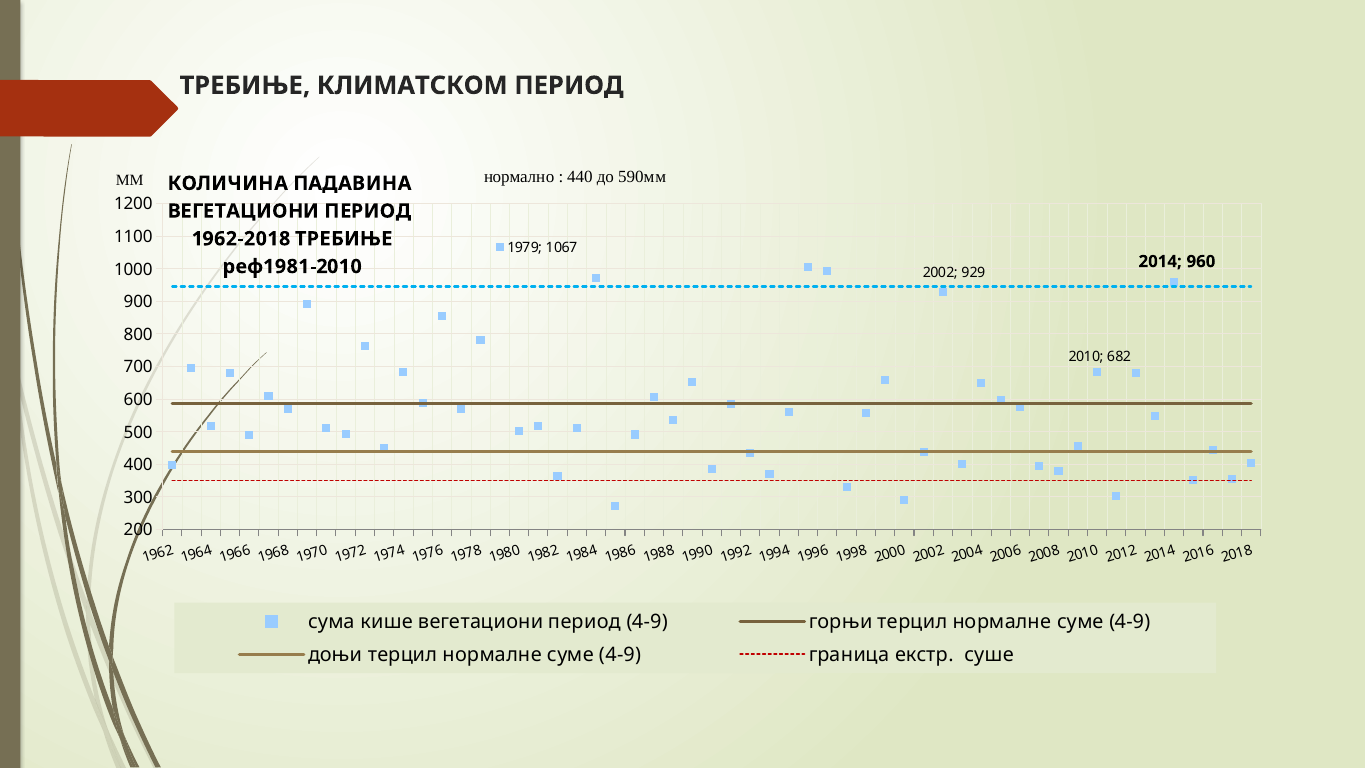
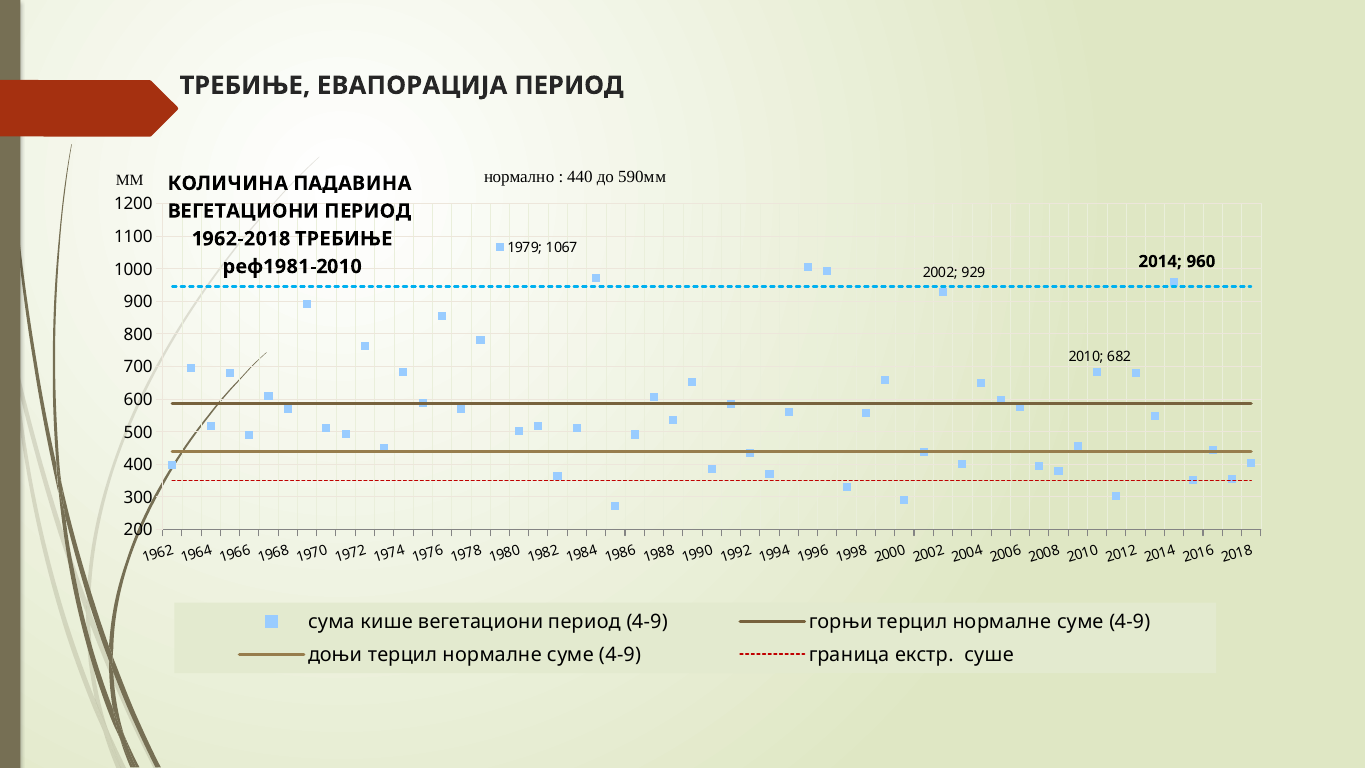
КЛИМАТСКОМ: КЛИМАТСКОМ -> ЕВАПОРАЦИЈА
